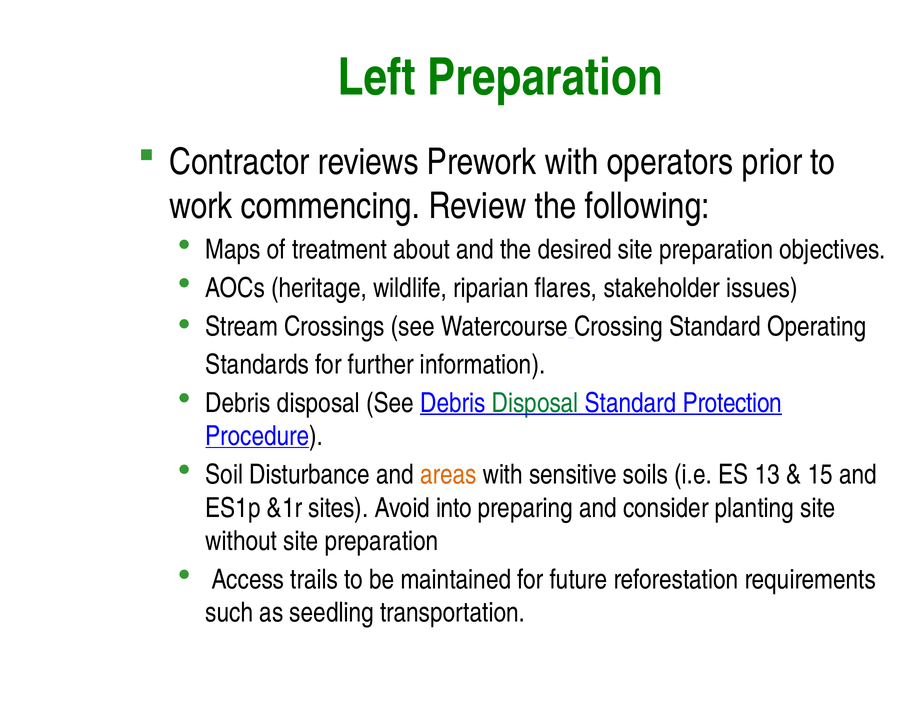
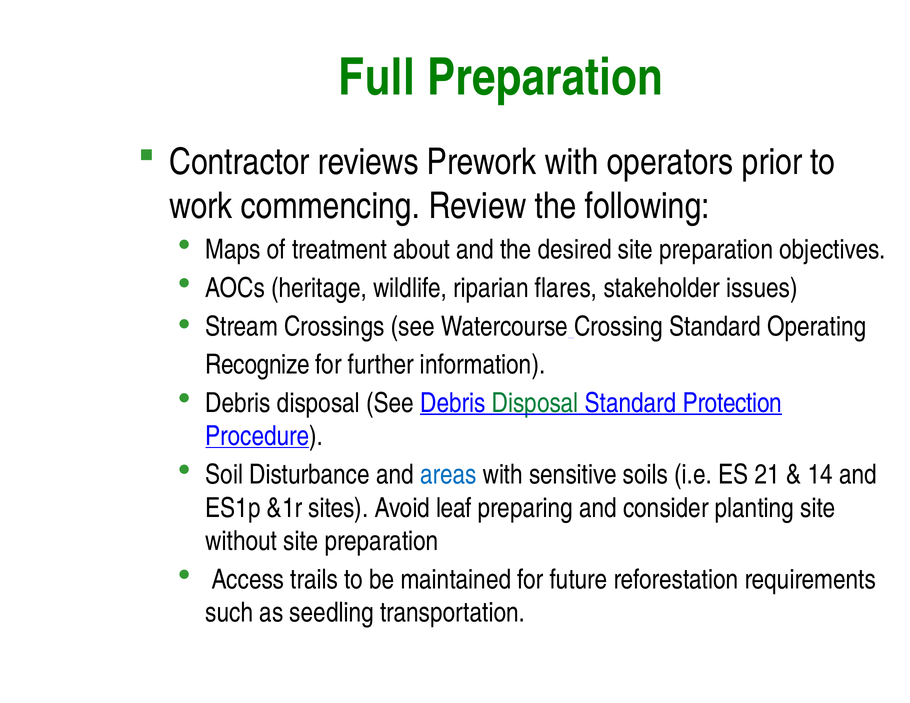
Left: Left -> Full
Standards: Standards -> Recognize
areas colour: orange -> blue
13: 13 -> 21
15: 15 -> 14
into: into -> leaf
